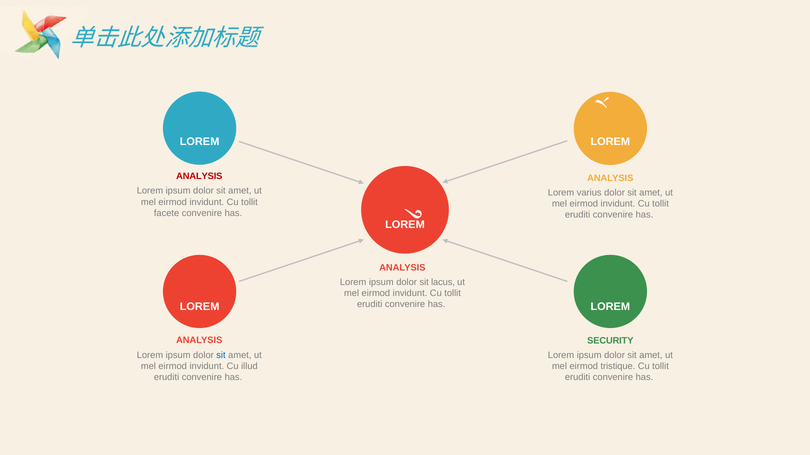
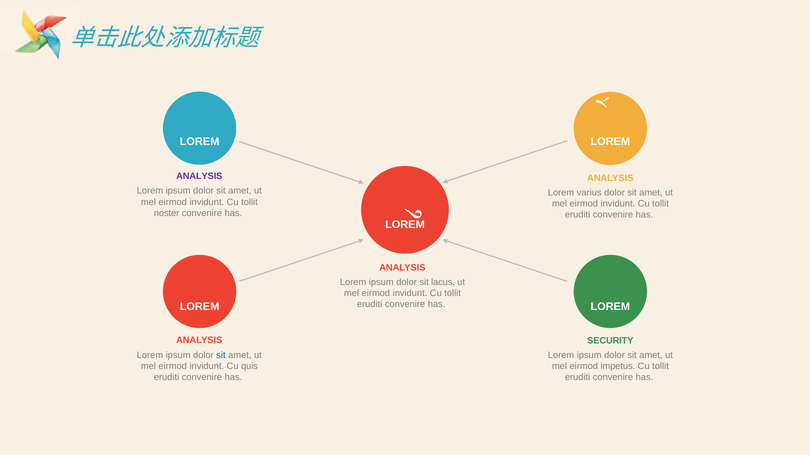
ANALYSIS at (199, 177) colour: red -> purple
facete: facete -> noster
illud: illud -> quis
tristique: tristique -> impetus
